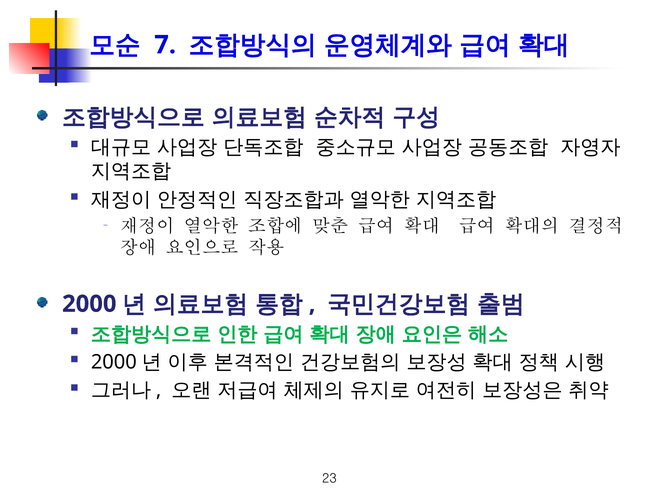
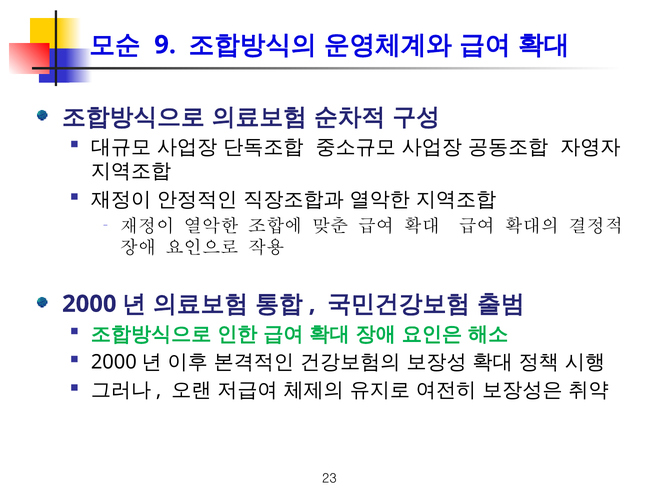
7: 7 -> 9
